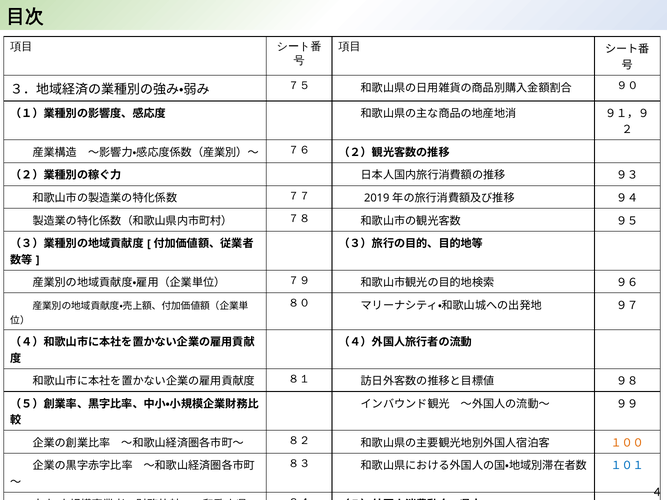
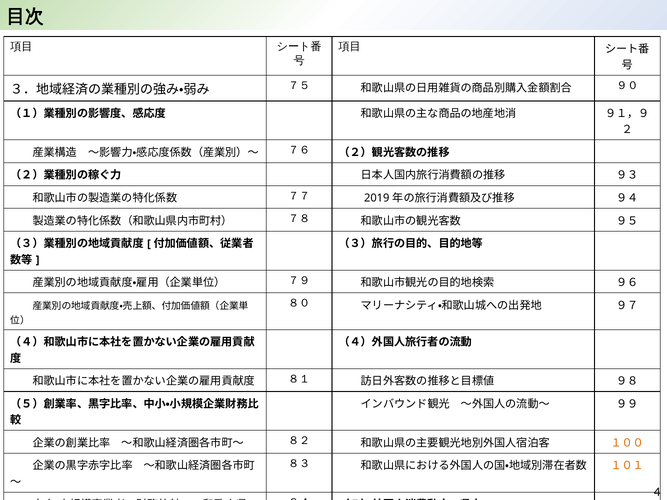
１０１ colour: blue -> orange
